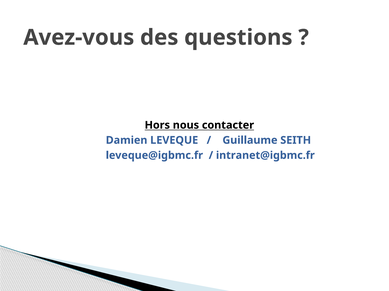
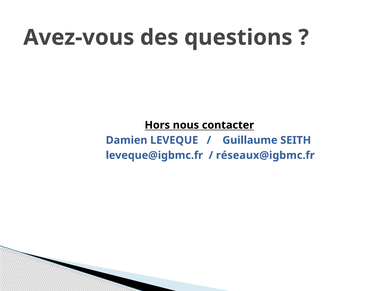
intranet@igbmc.fr: intranet@igbmc.fr -> réseaux@igbmc.fr
